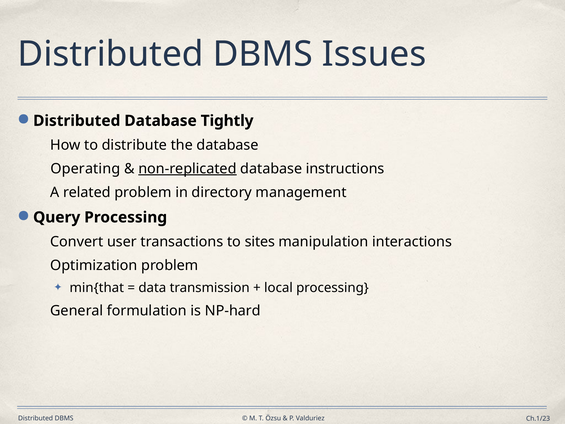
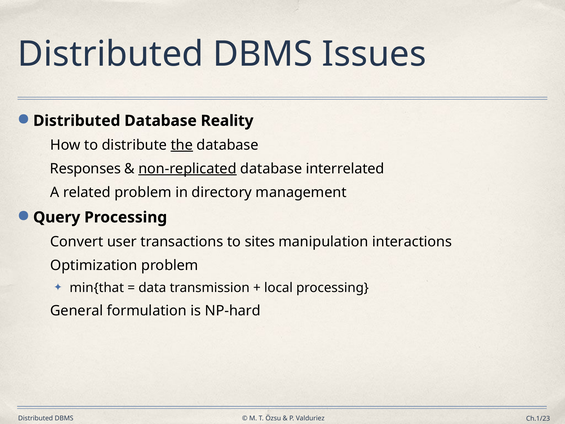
Tightly: Tightly -> Reality
the underline: none -> present
Operating: Operating -> Responses
instructions: instructions -> interrelated
